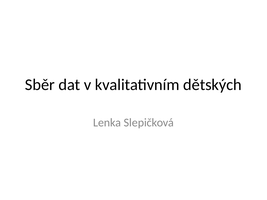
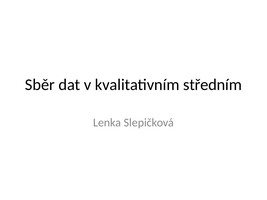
dětských: dětských -> středním
